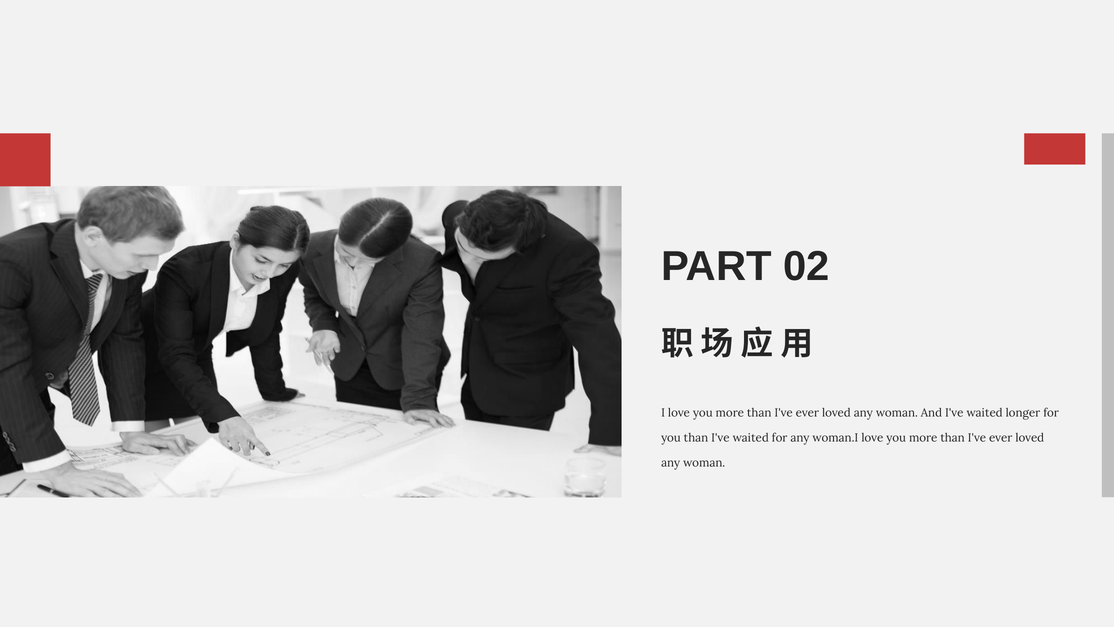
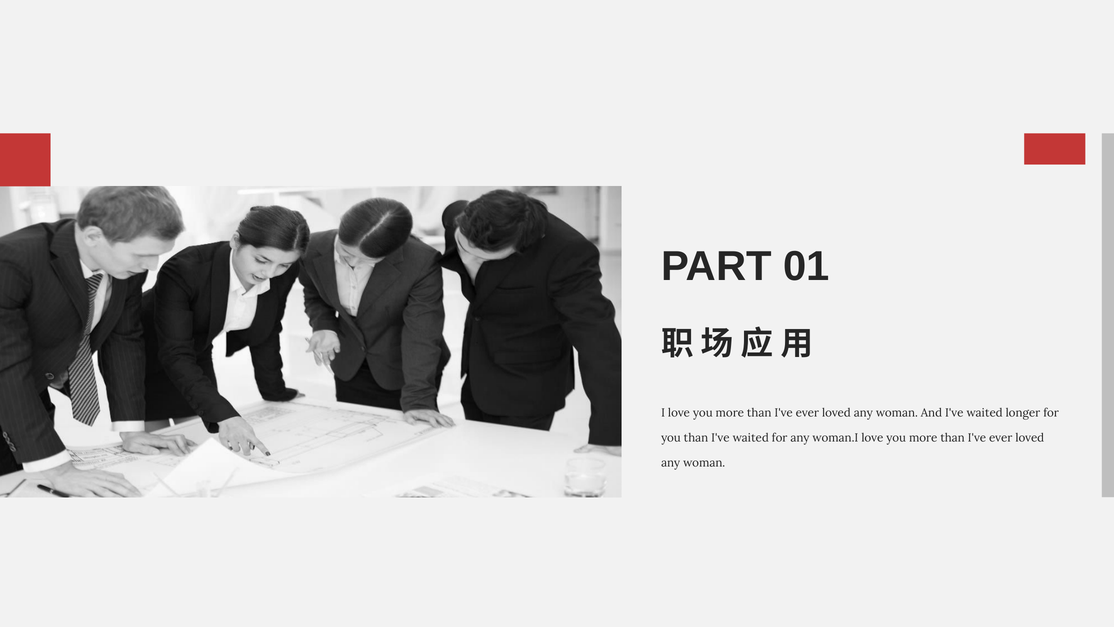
02: 02 -> 01
